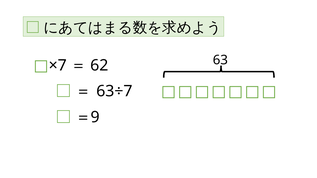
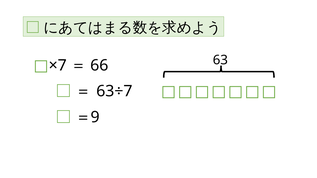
62: 62 -> 66
